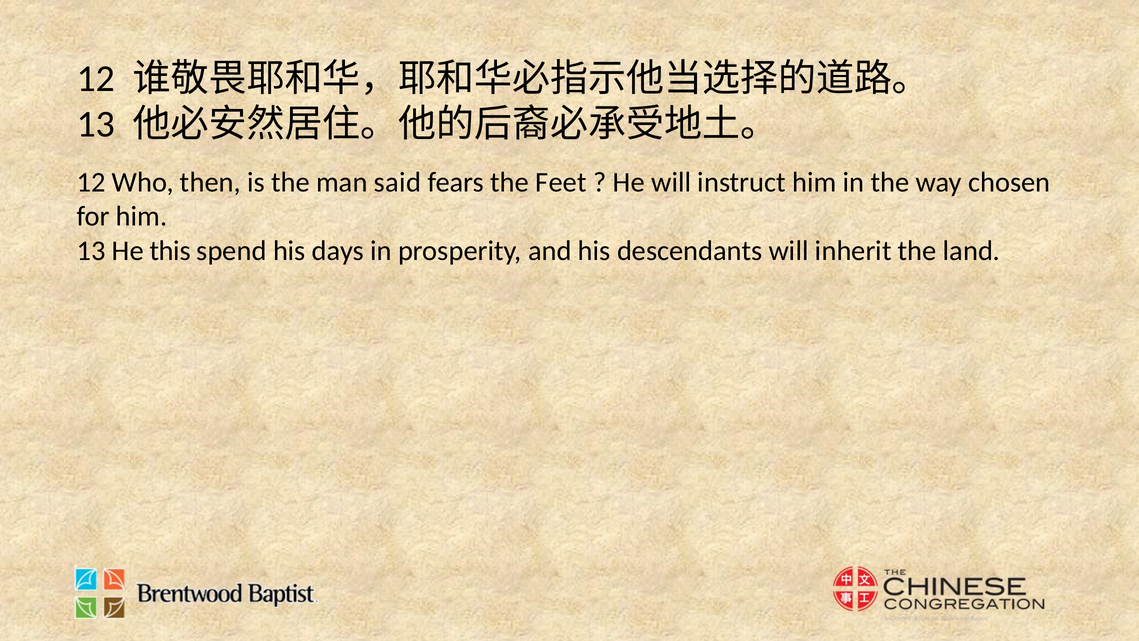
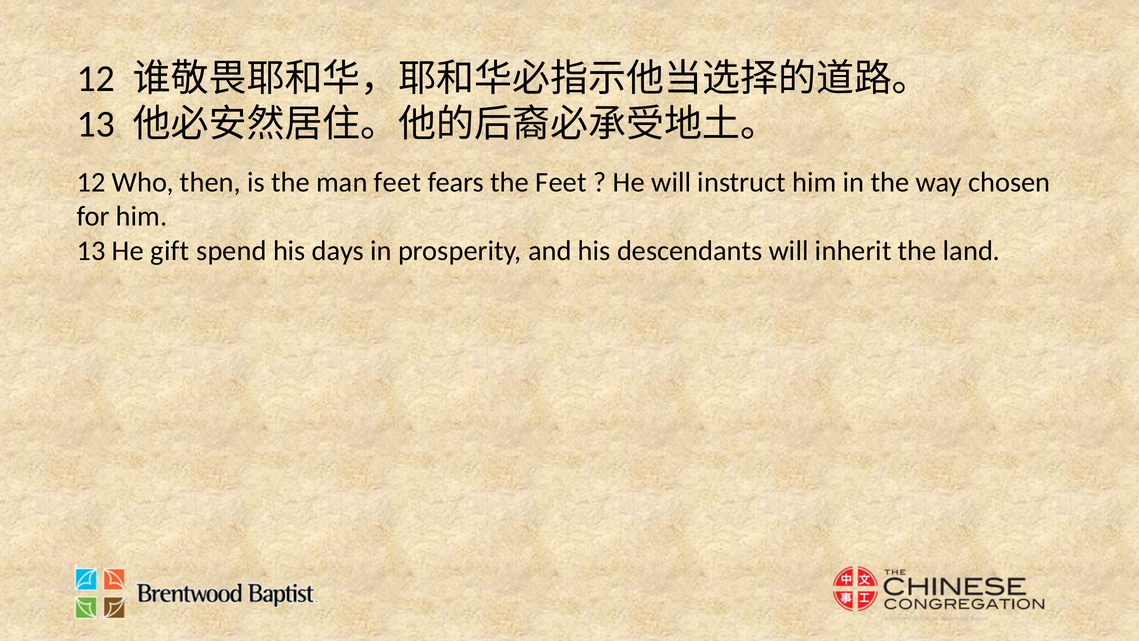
man said: said -> feet
this: this -> gift
